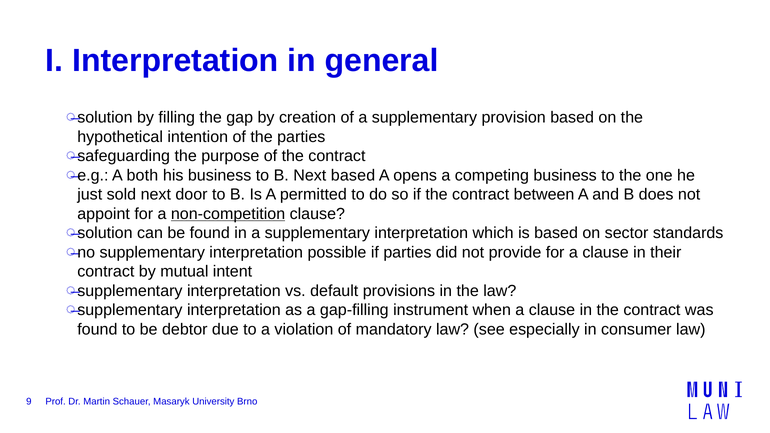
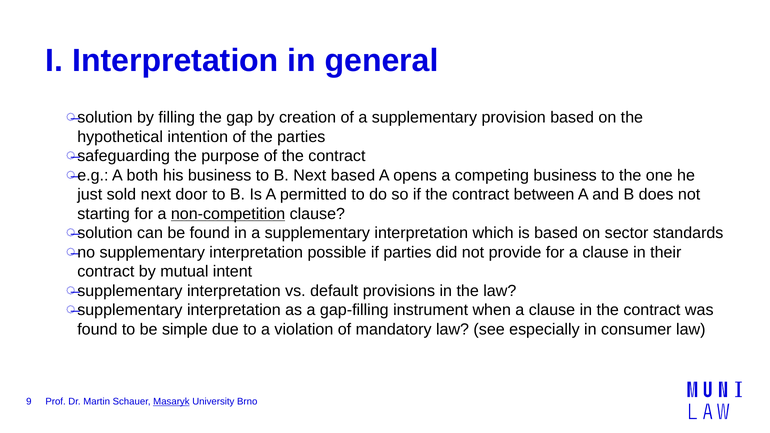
appoint: appoint -> starting
debtor: debtor -> simple
Masaryk underline: none -> present
